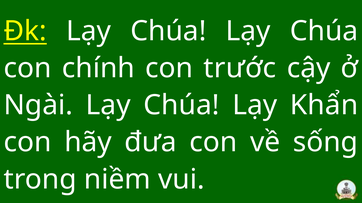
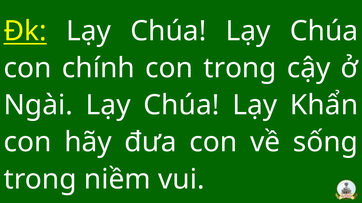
con trước: trước -> trong
